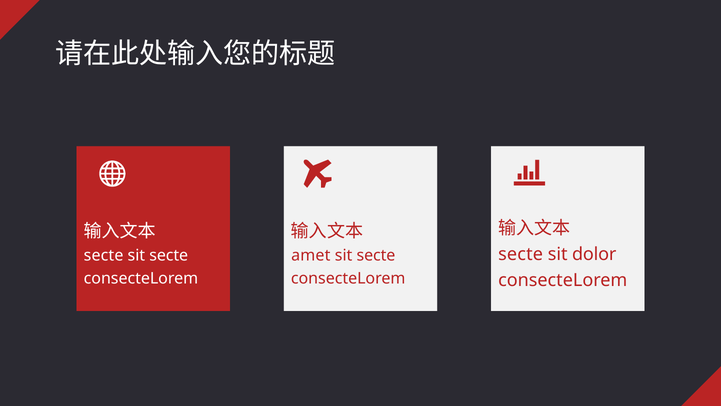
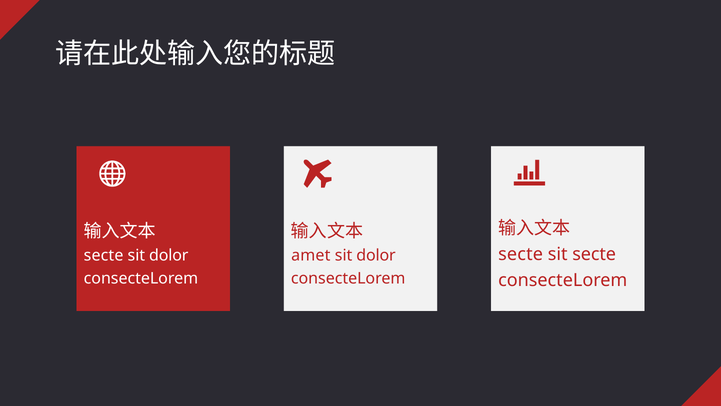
sit dolor: dolor -> secte
secte at (169, 255): secte -> dolor
secte at (376, 255): secte -> dolor
